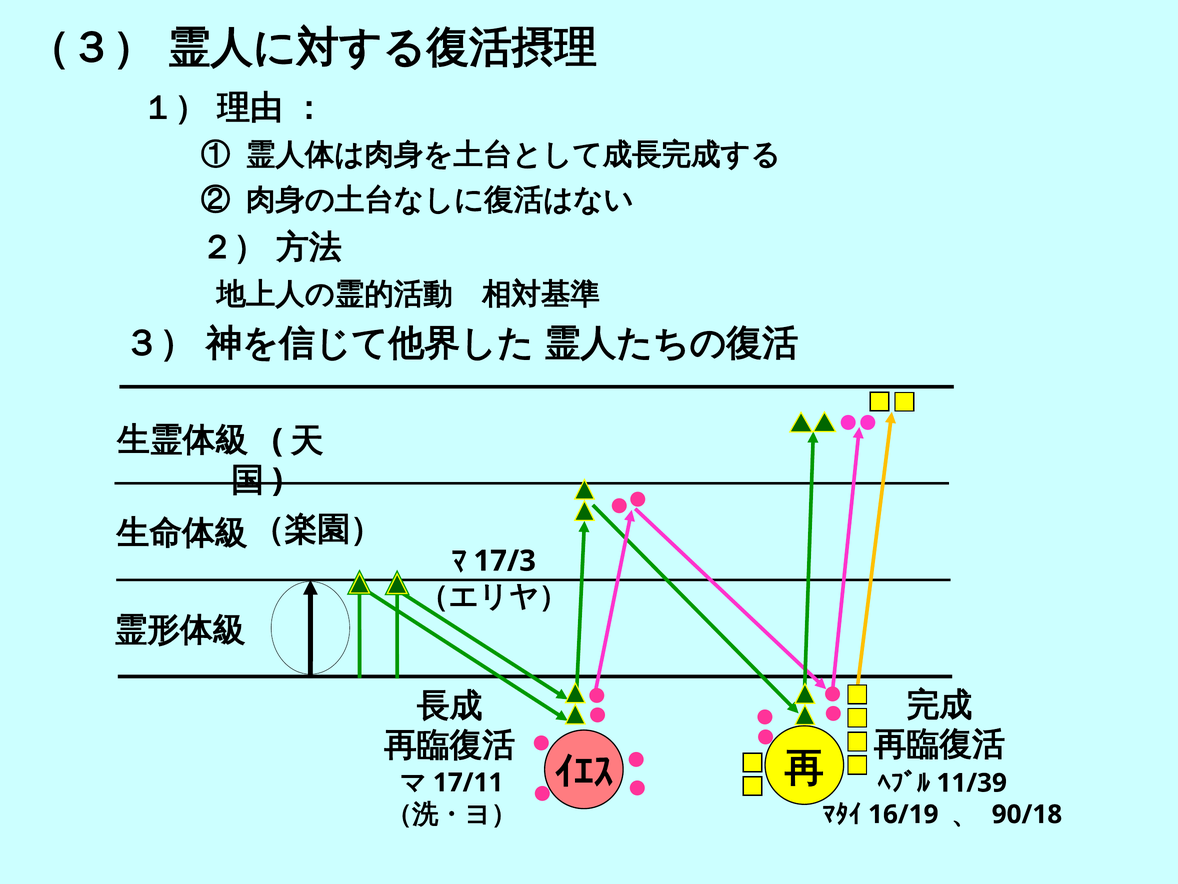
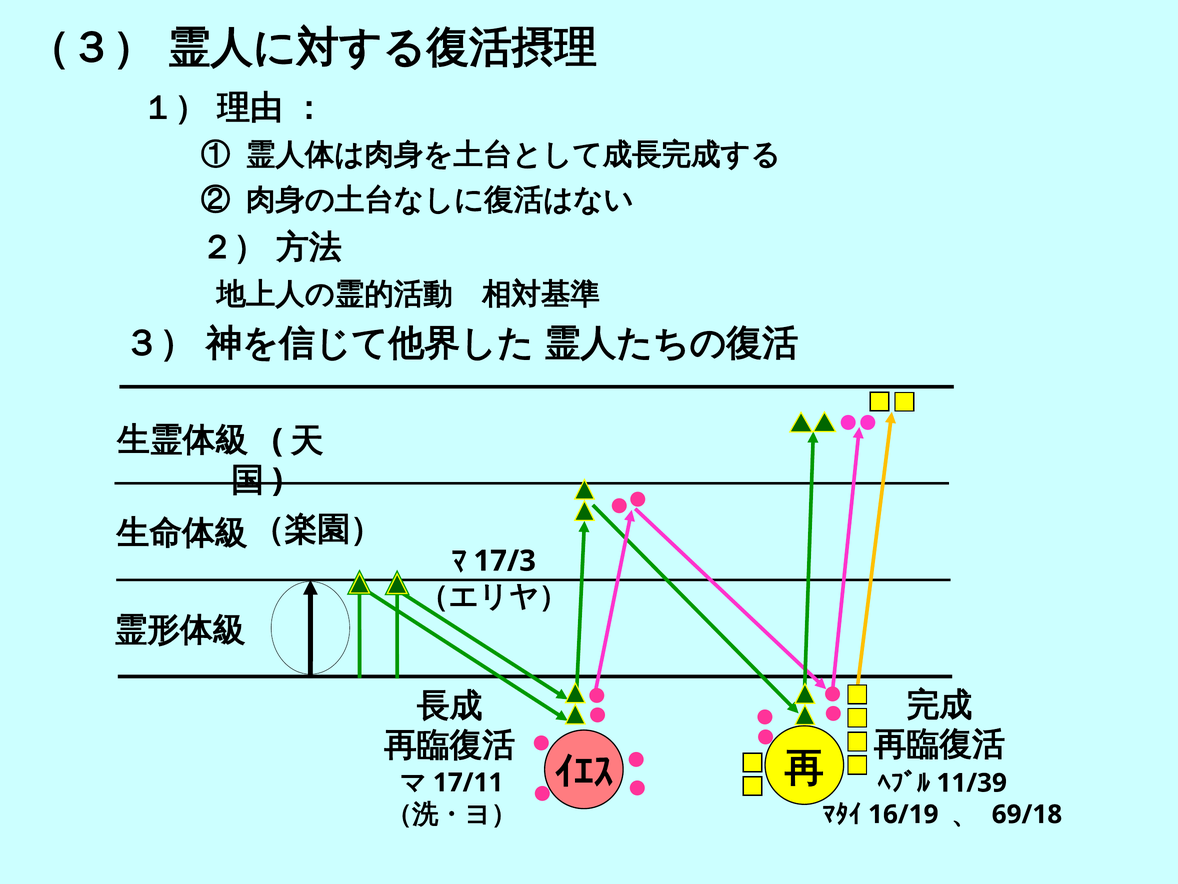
90/18: 90/18 -> 69/18
